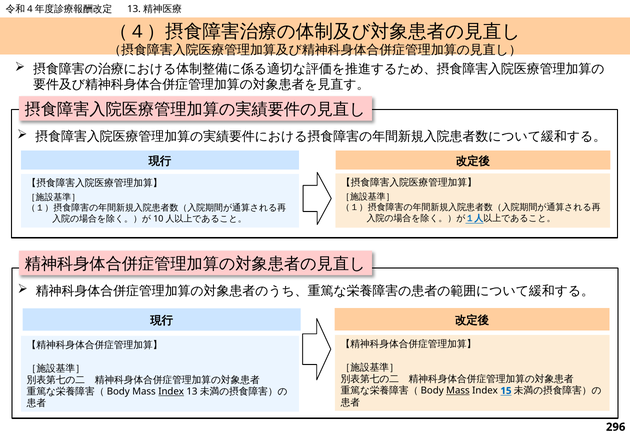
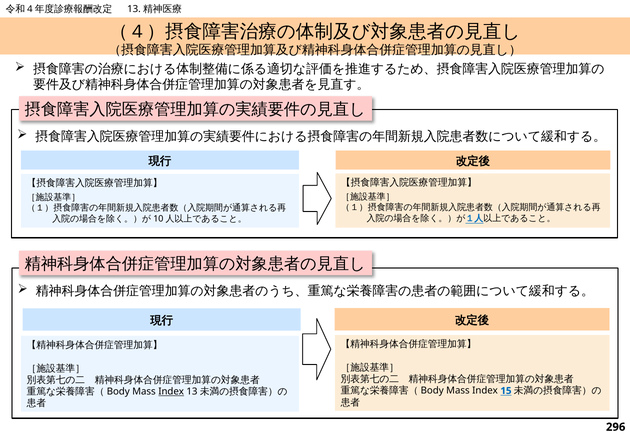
Mass at (458, 391) underline: present -> none
